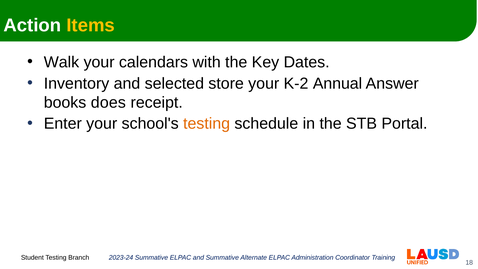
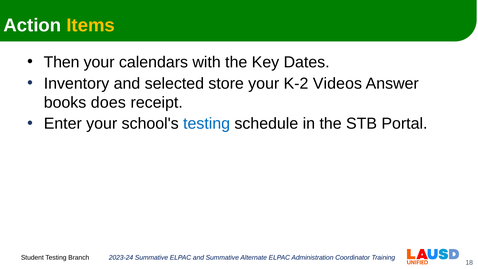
Walk: Walk -> Then
Annual: Annual -> Videos
testing at (207, 124) colour: orange -> blue
